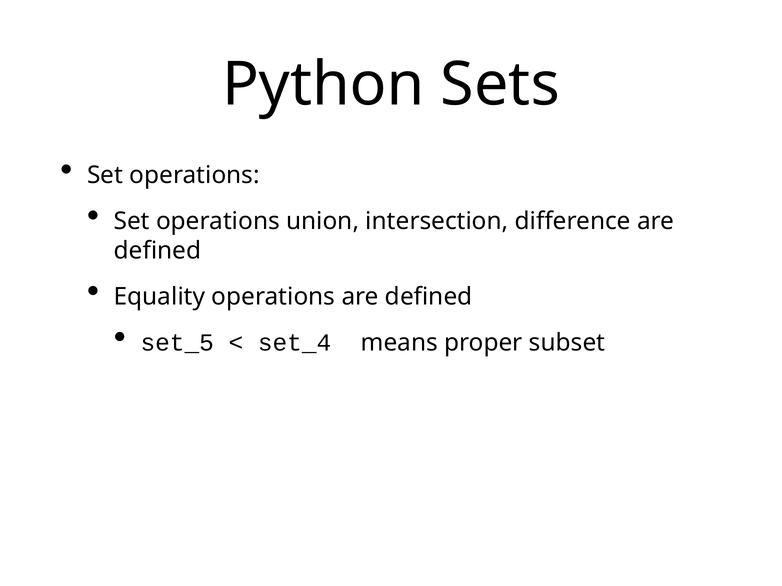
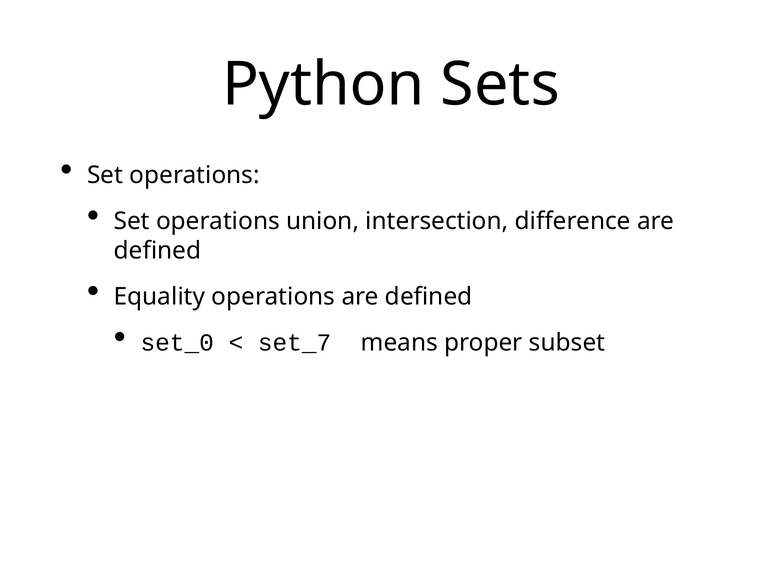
set_5: set_5 -> set_0
set_4: set_4 -> set_7
